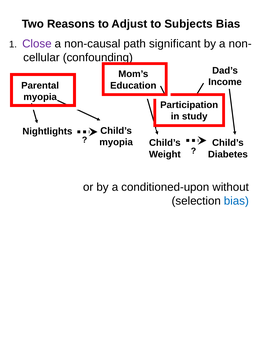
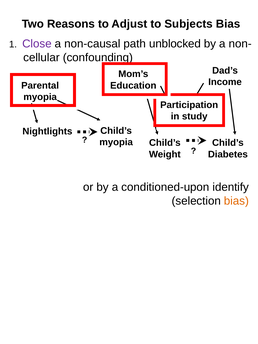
significant: significant -> unblocked
without: without -> identify
bias at (236, 201) colour: blue -> orange
